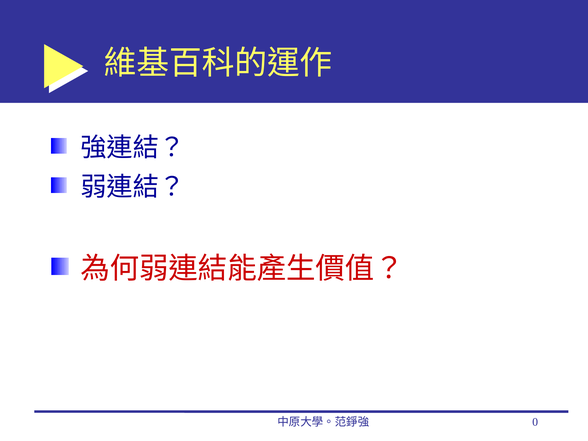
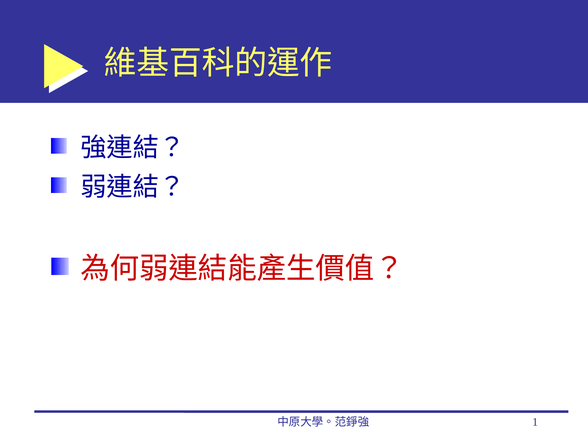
0: 0 -> 1
